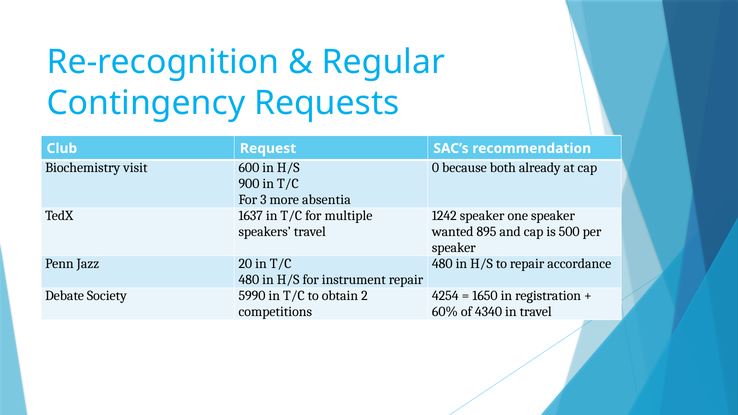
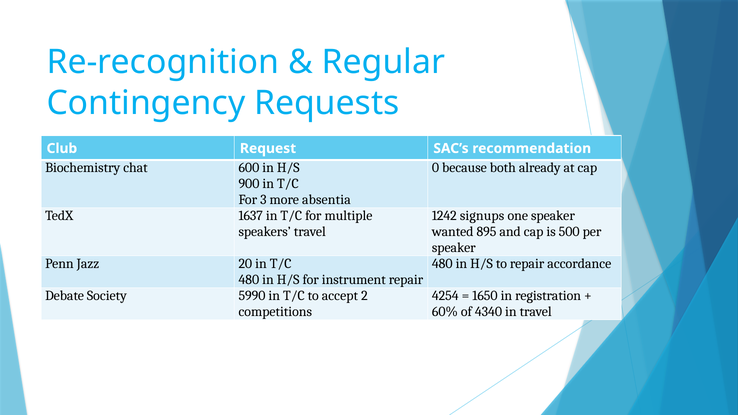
visit: visit -> chat
1242 speaker: speaker -> signups
obtain: obtain -> accept
